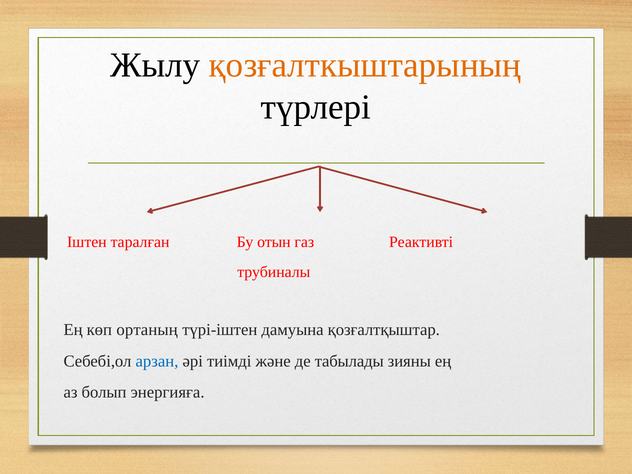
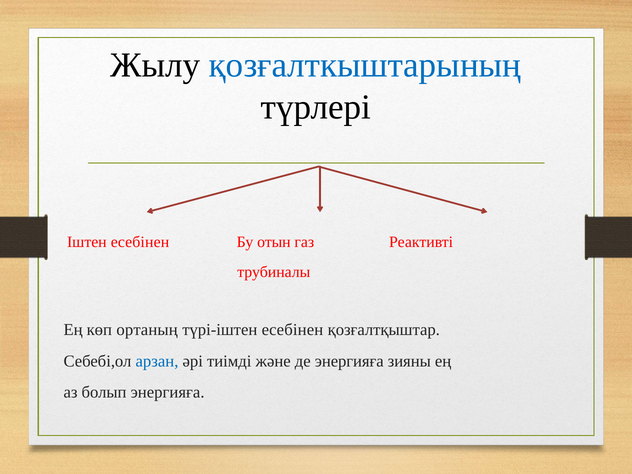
қозғалткыштарының colour: orange -> blue
Іштен таралған: таралған -> есебінен
түрі-іштен дамуына: дамуына -> есебінен
де табылады: табылады -> энергияға
